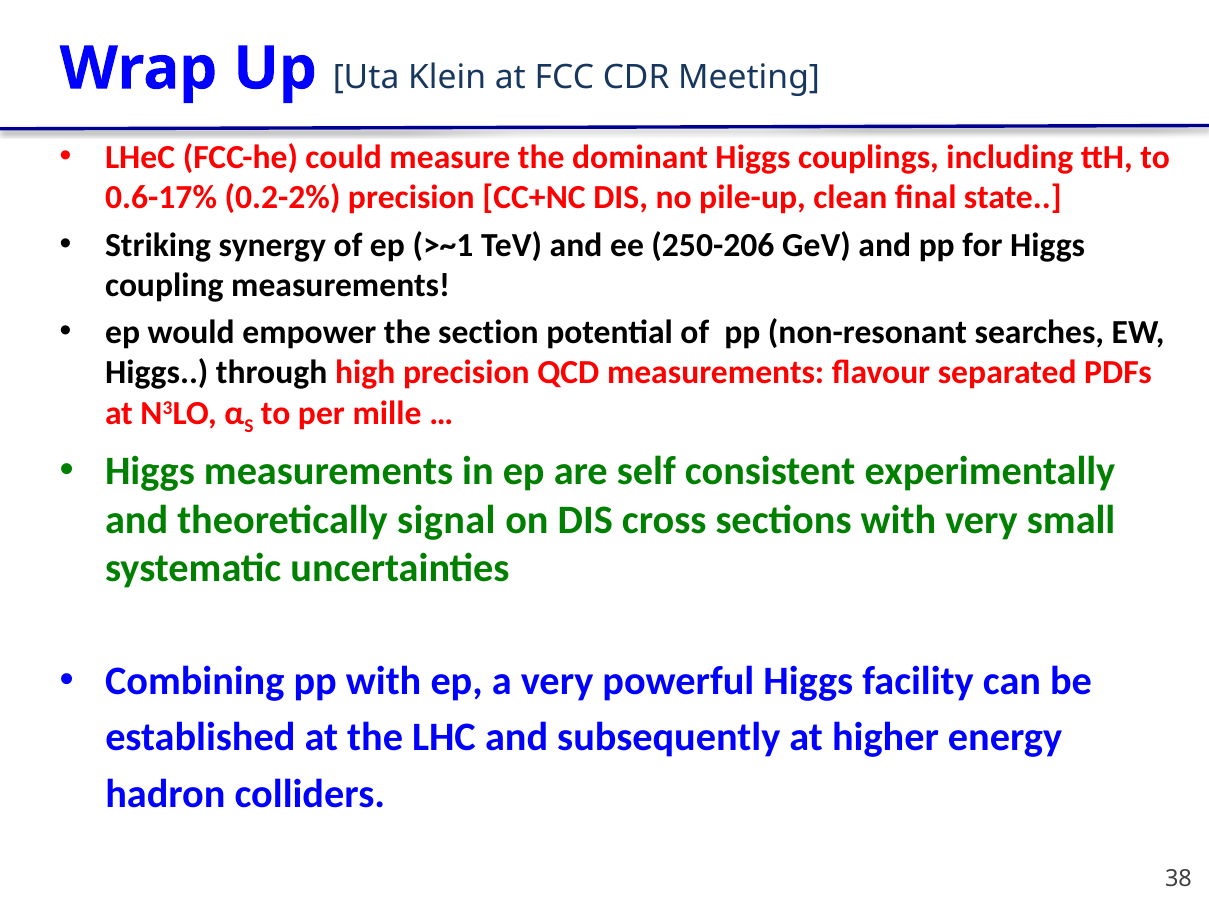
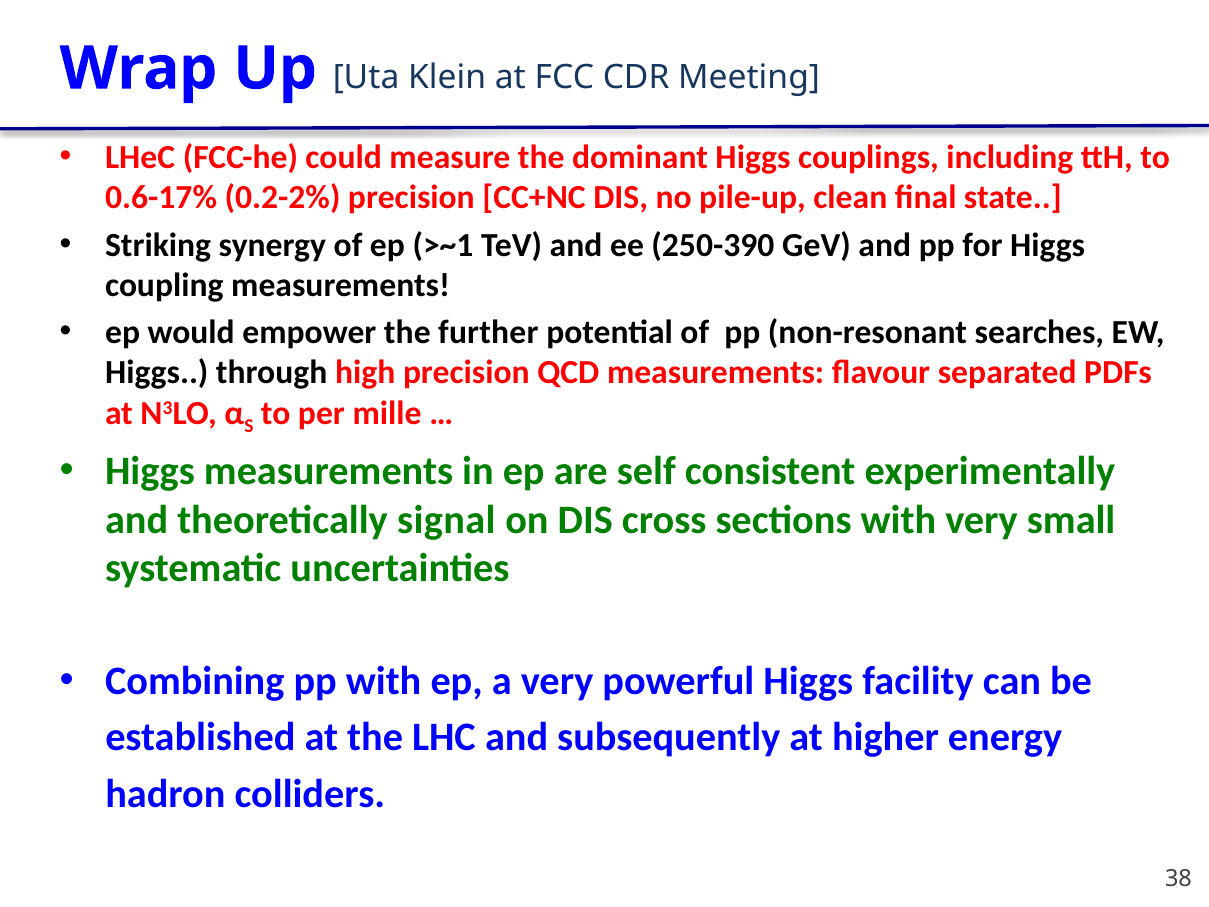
250-206: 250-206 -> 250-390
section: section -> further
